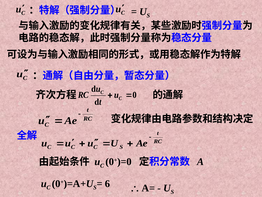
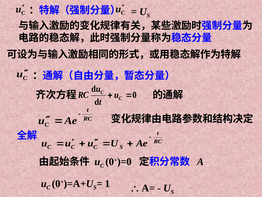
6: 6 -> 1
